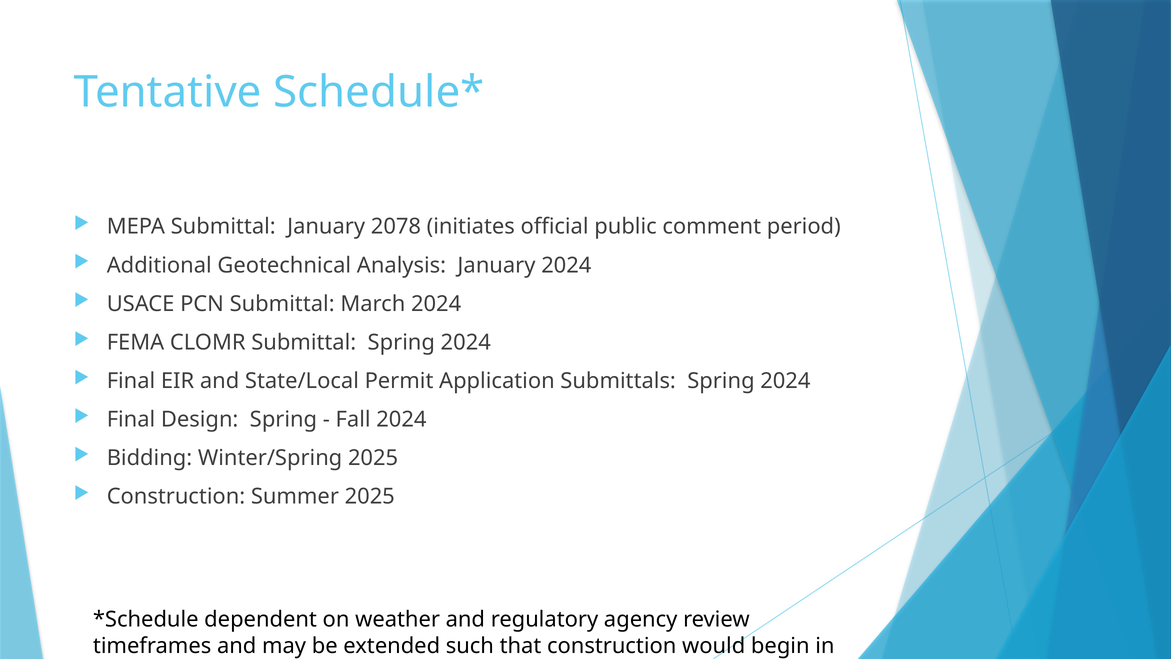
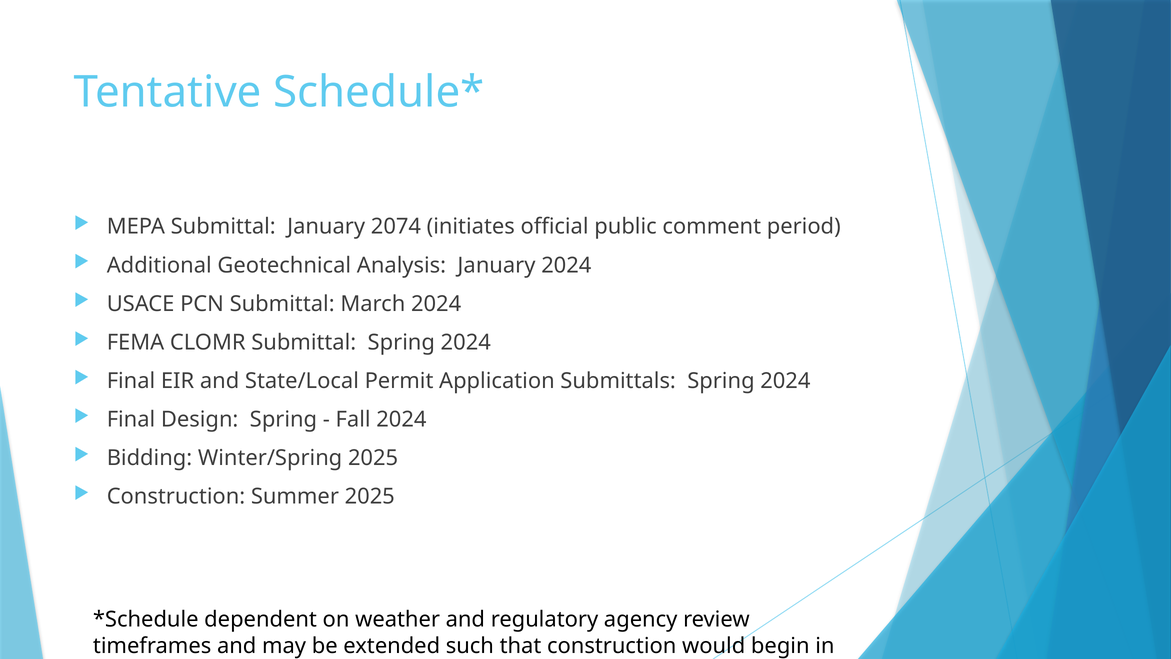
2078: 2078 -> 2074
